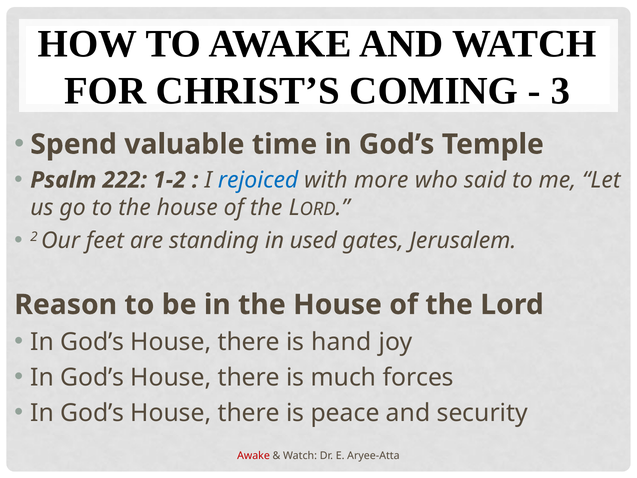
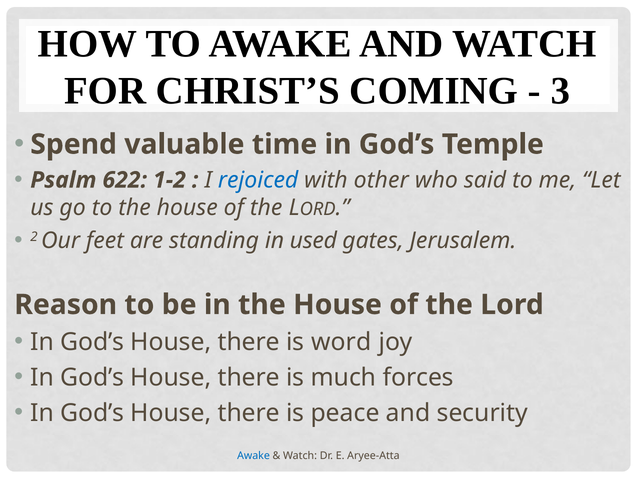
222: 222 -> 622
more: more -> other
hand: hand -> word
Awake at (254, 455) colour: red -> blue
